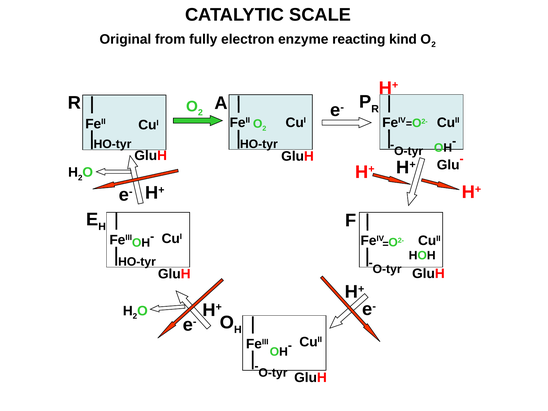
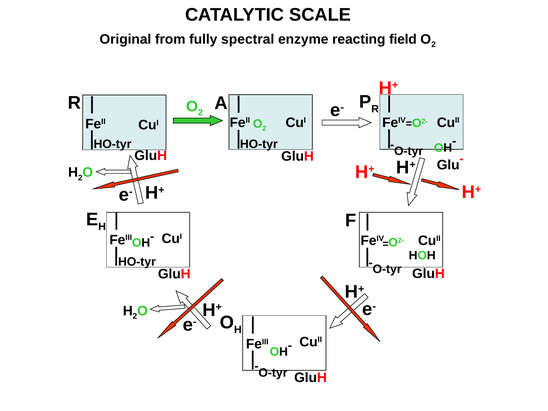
electron: electron -> spectral
kind: kind -> field
